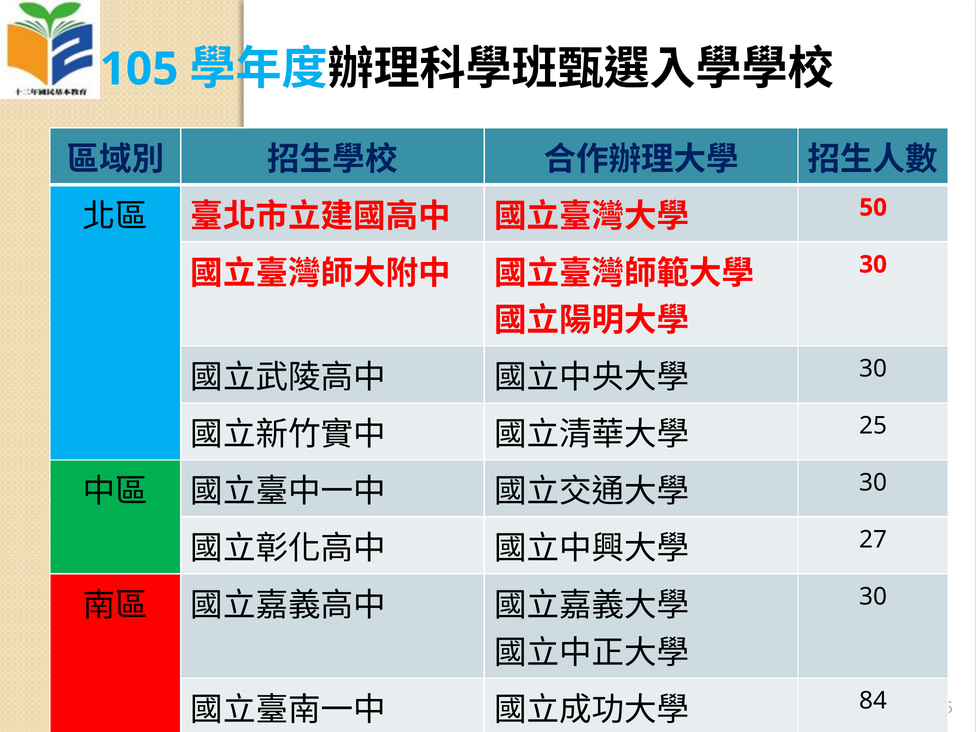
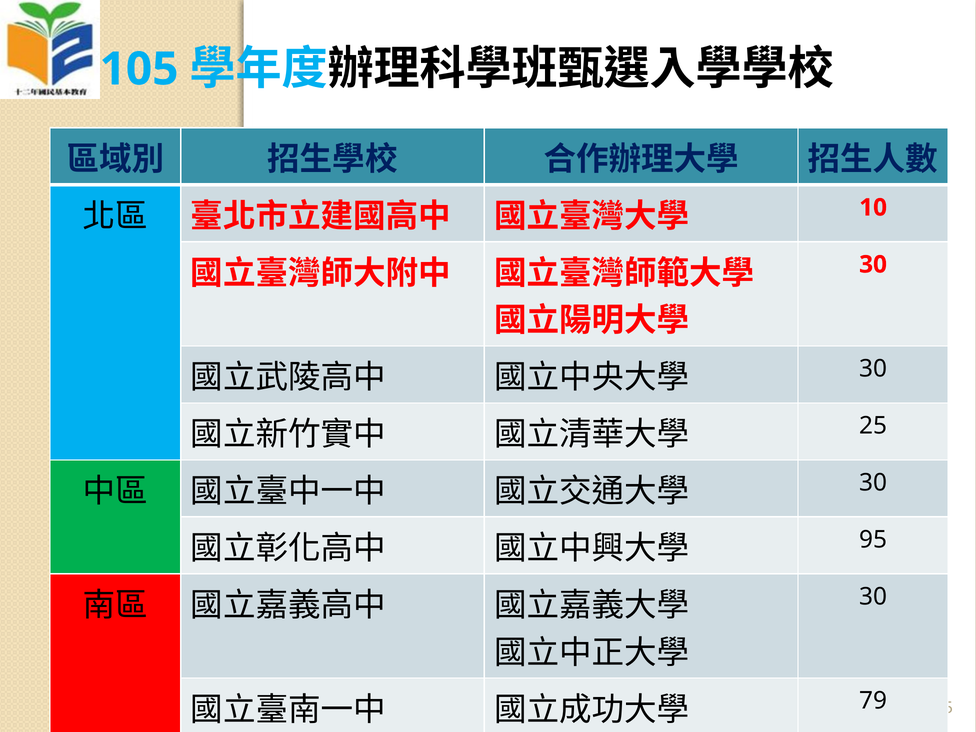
50: 50 -> 10
27: 27 -> 95
84: 84 -> 79
